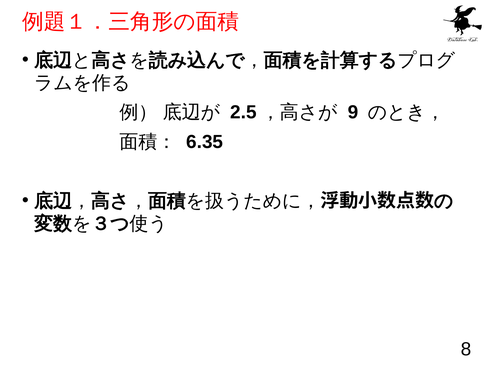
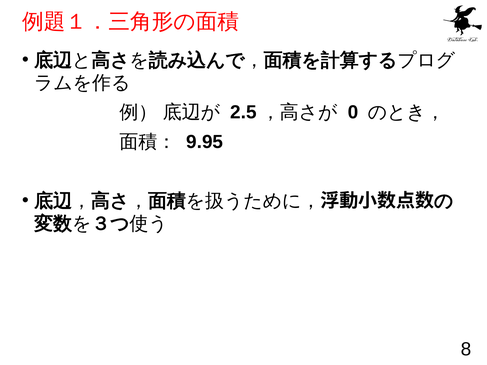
9: 9 -> 0
6.35: 6.35 -> 9.95
